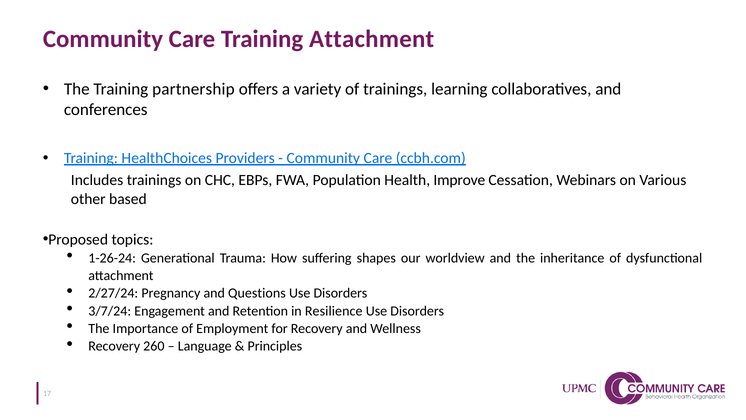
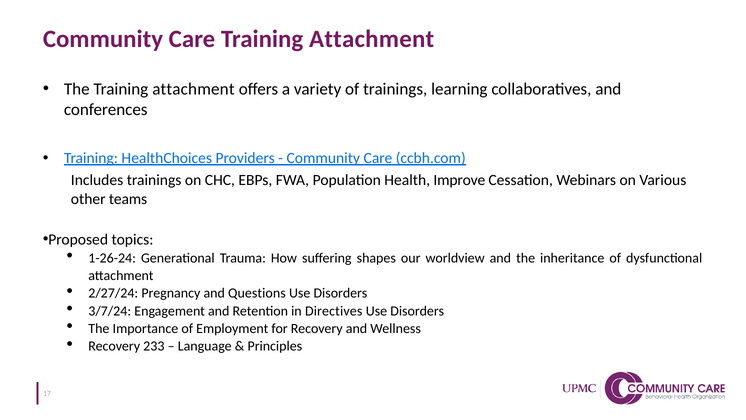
The Training partnership: partnership -> attachment
based: based -> teams
Resilience: Resilience -> Directives
260: 260 -> 233
